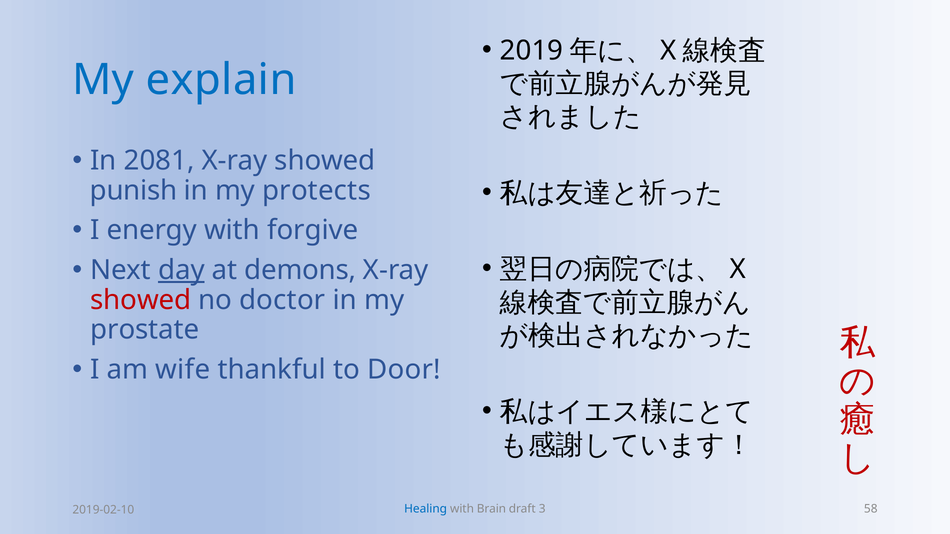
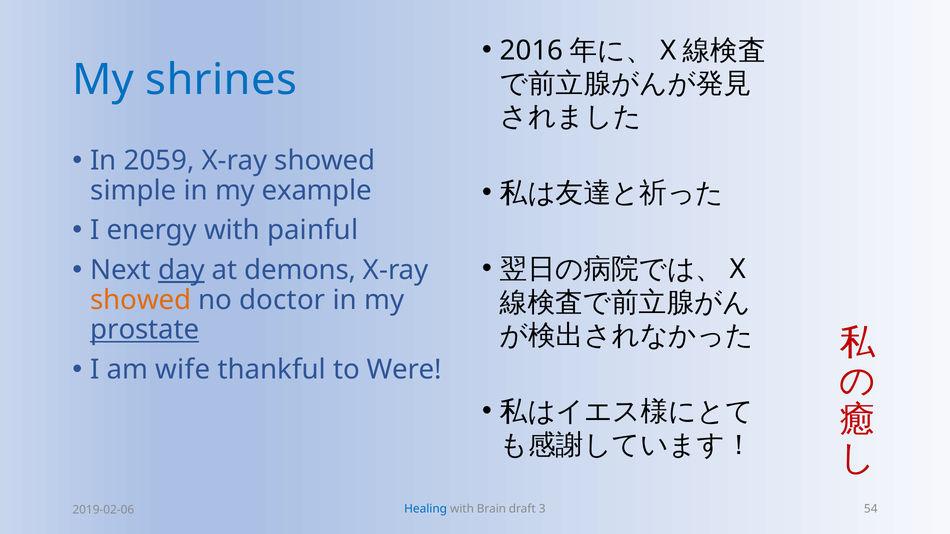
2019: 2019 -> 2016
explain: explain -> shrines
2081: 2081 -> 2059
punish: punish -> simple
protects: protects -> example
forgive: forgive -> painful
showed at (141, 300) colour: red -> orange
prostate underline: none -> present
Door: Door -> Were
58: 58 -> 54
2019-02-10: 2019-02-10 -> 2019-02-06
